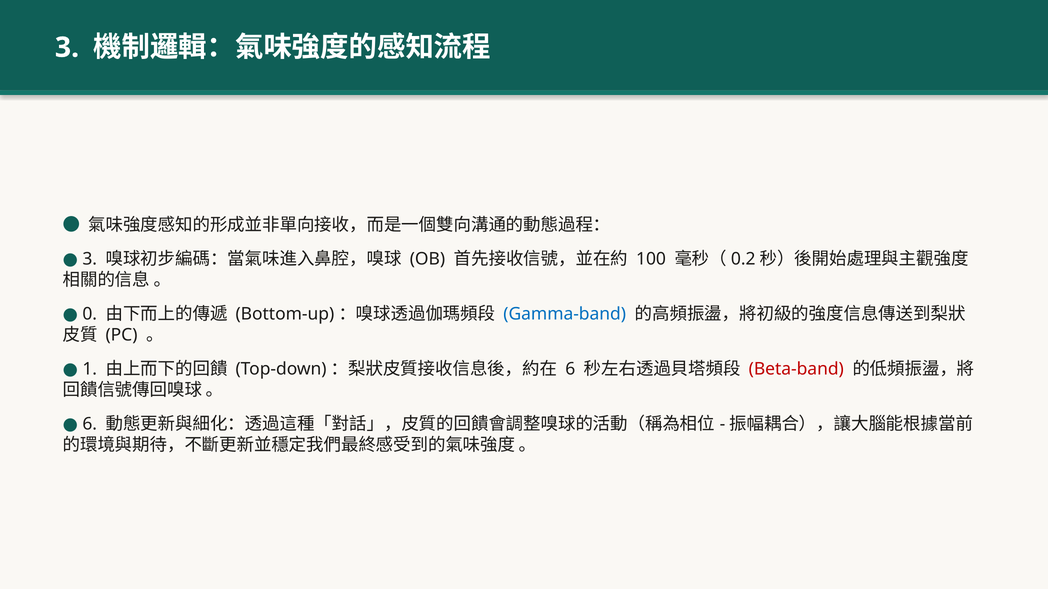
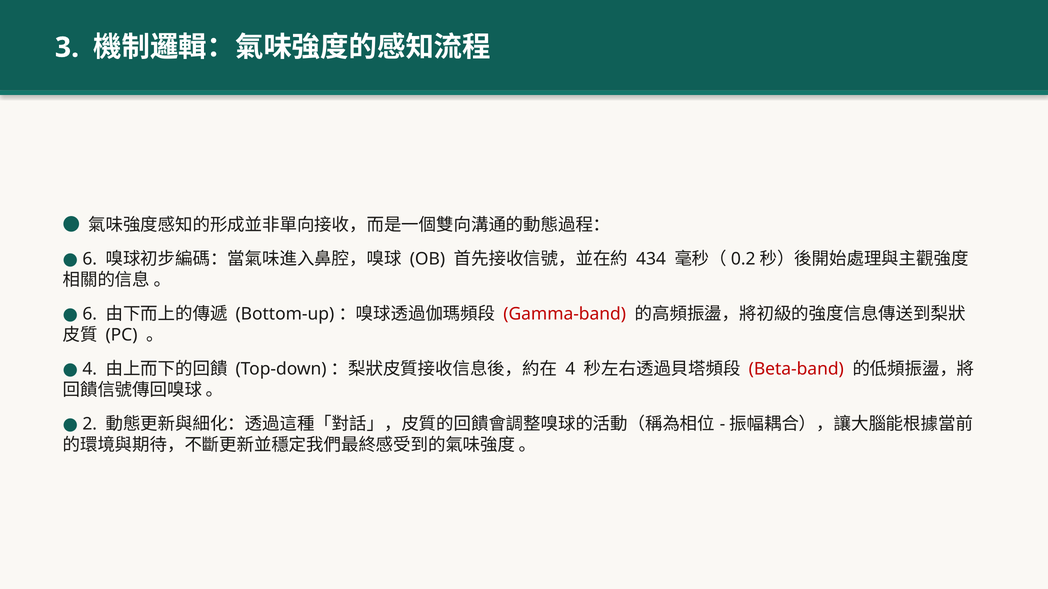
3 at (90, 259): 3 -> 6
100: 100 -> 434
0 at (90, 314): 0 -> 6
Gamma-band colour: blue -> red
1 at (90, 369): 1 -> 4
6 at (570, 369): 6 -> 4
6 at (90, 424): 6 -> 2
